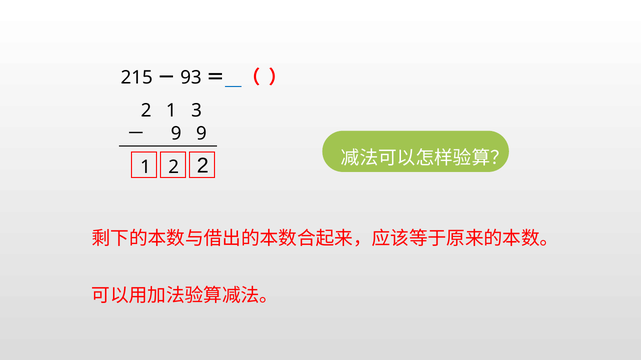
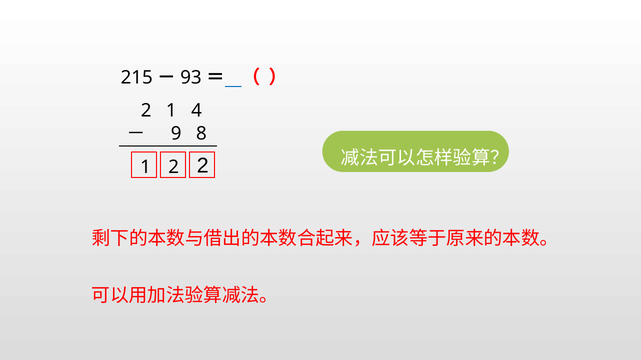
3: 3 -> 4
9 9: 9 -> 8
